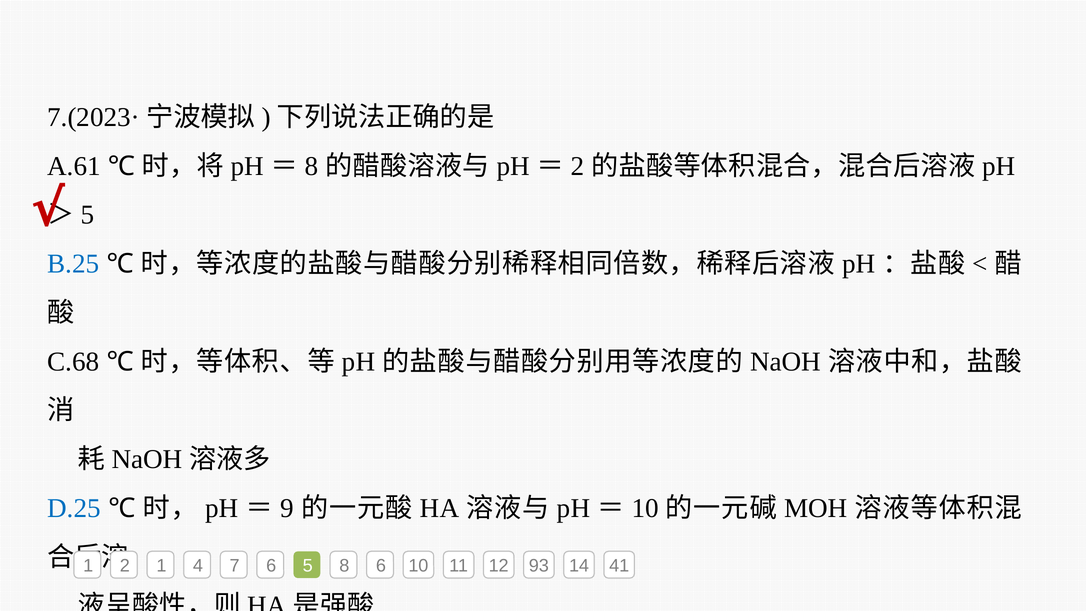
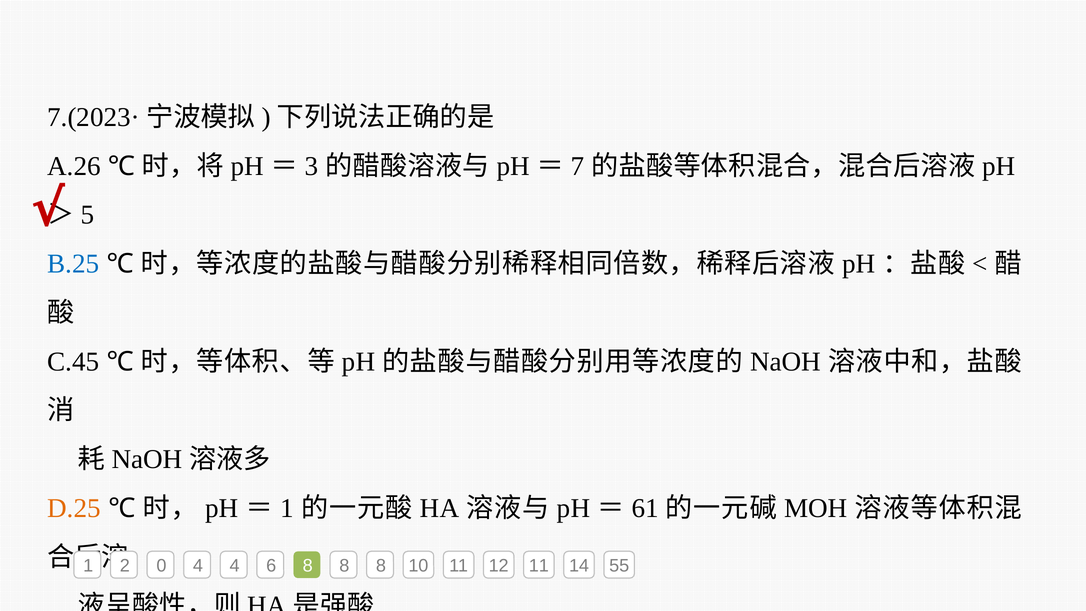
A.61: A.61 -> A.26
8 at (311, 166): 8 -> 3
2 at (577, 166): 2 -> 7
C.68: C.68 -> C.45
D.25 colour: blue -> orange
9 at (287, 508): 9 -> 1
10 at (645, 508): 10 -> 61
1 at (161, 566): 1 -> 0
4 7: 7 -> 4
6 5: 5 -> 8
6 at (381, 566): 6 -> 8
12 93: 93 -> 11
41: 41 -> 55
